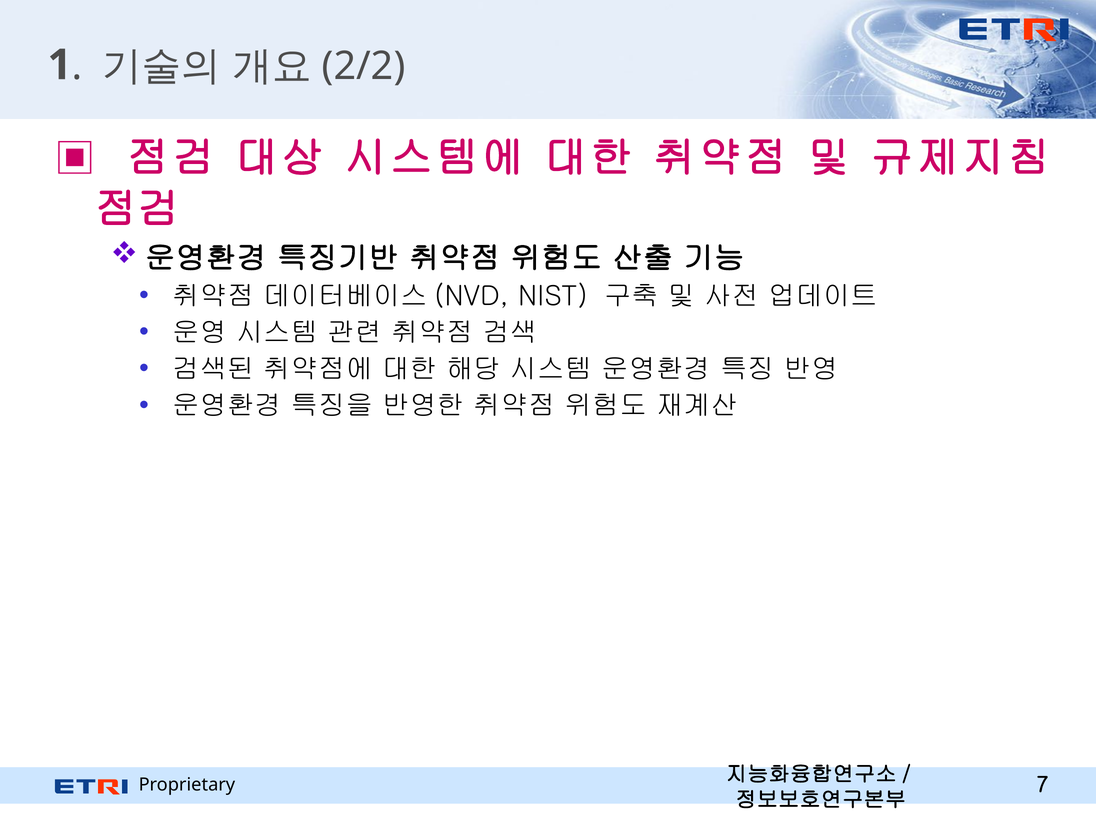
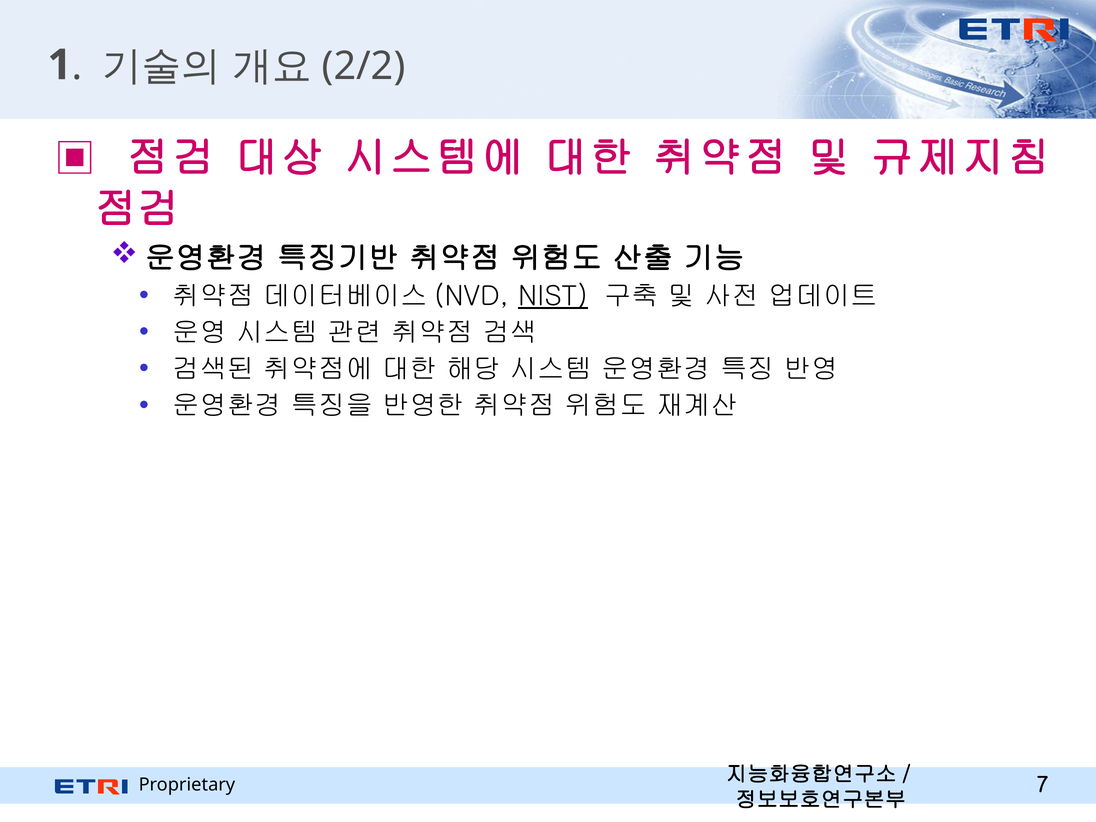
NIST underline: none -> present
